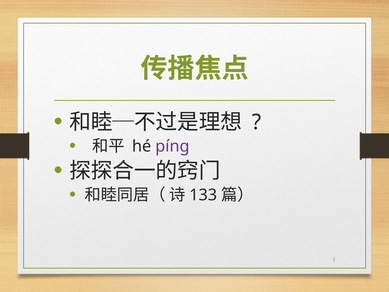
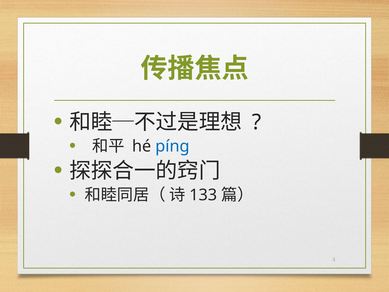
píng colour: purple -> blue
